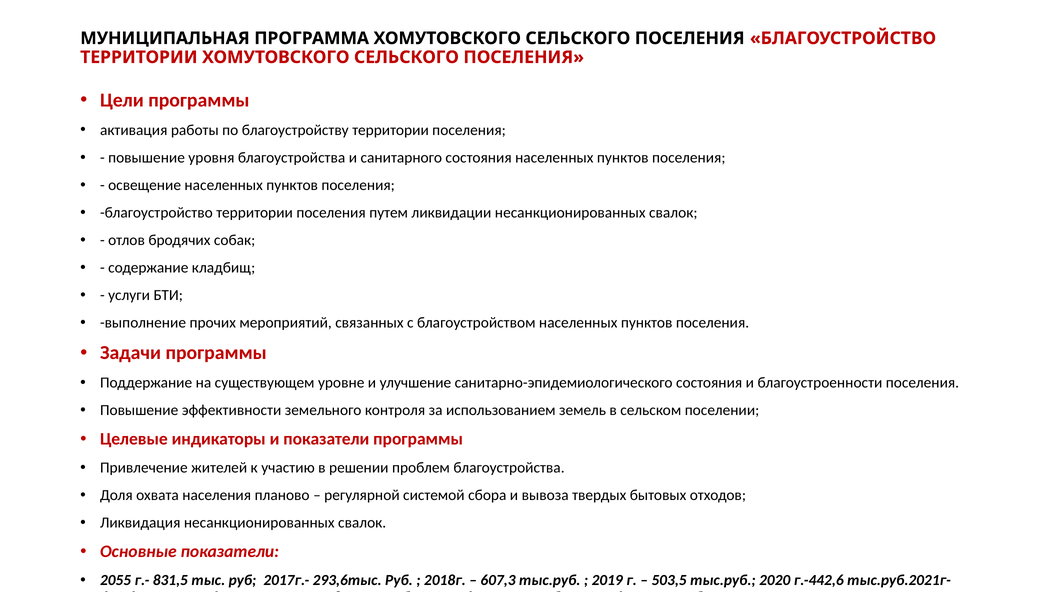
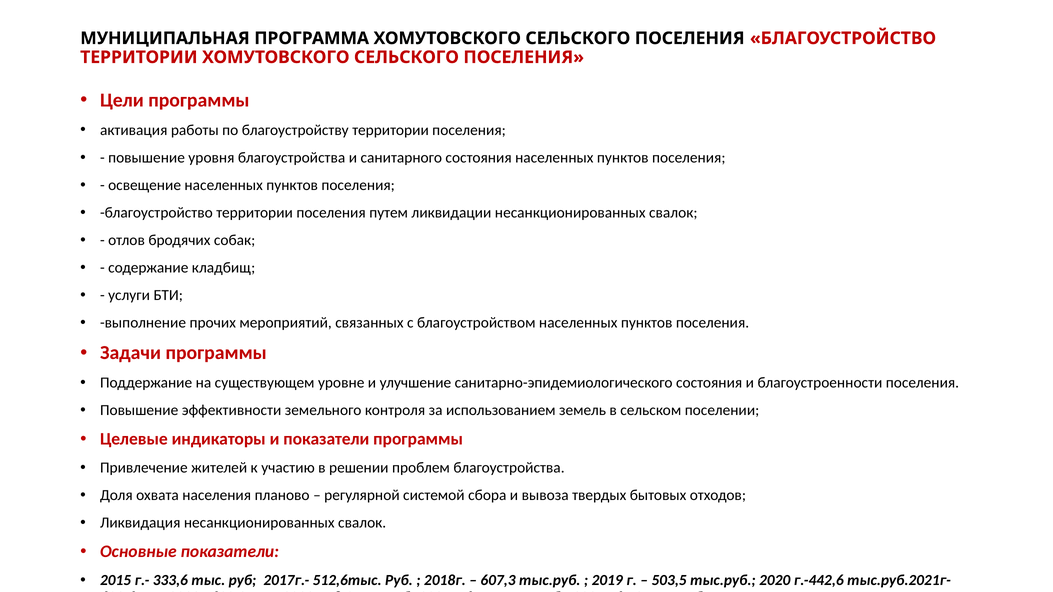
2055: 2055 -> 2015
831,5: 831,5 -> 333,6
293,6тыс: 293,6тыс -> 512,6тыс
